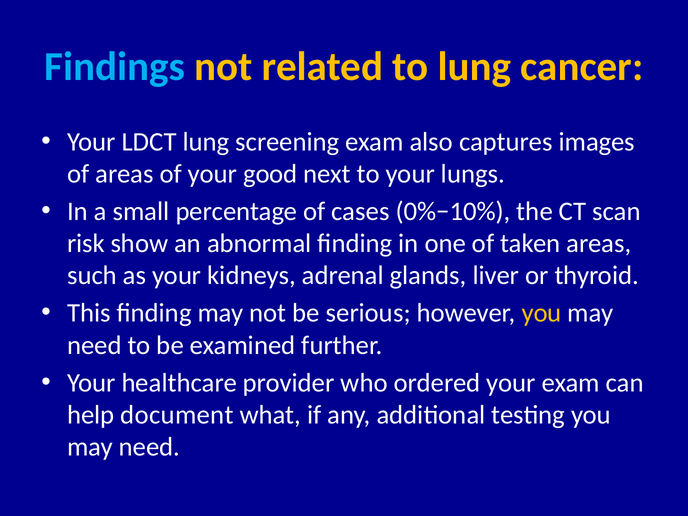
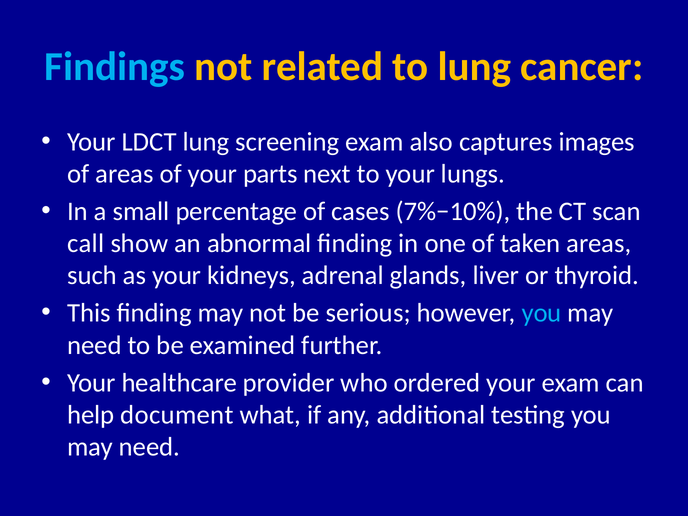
good: good -> parts
0%−10%: 0%−10% -> 7%−10%
risk: risk -> call
you at (542, 313) colour: yellow -> light blue
